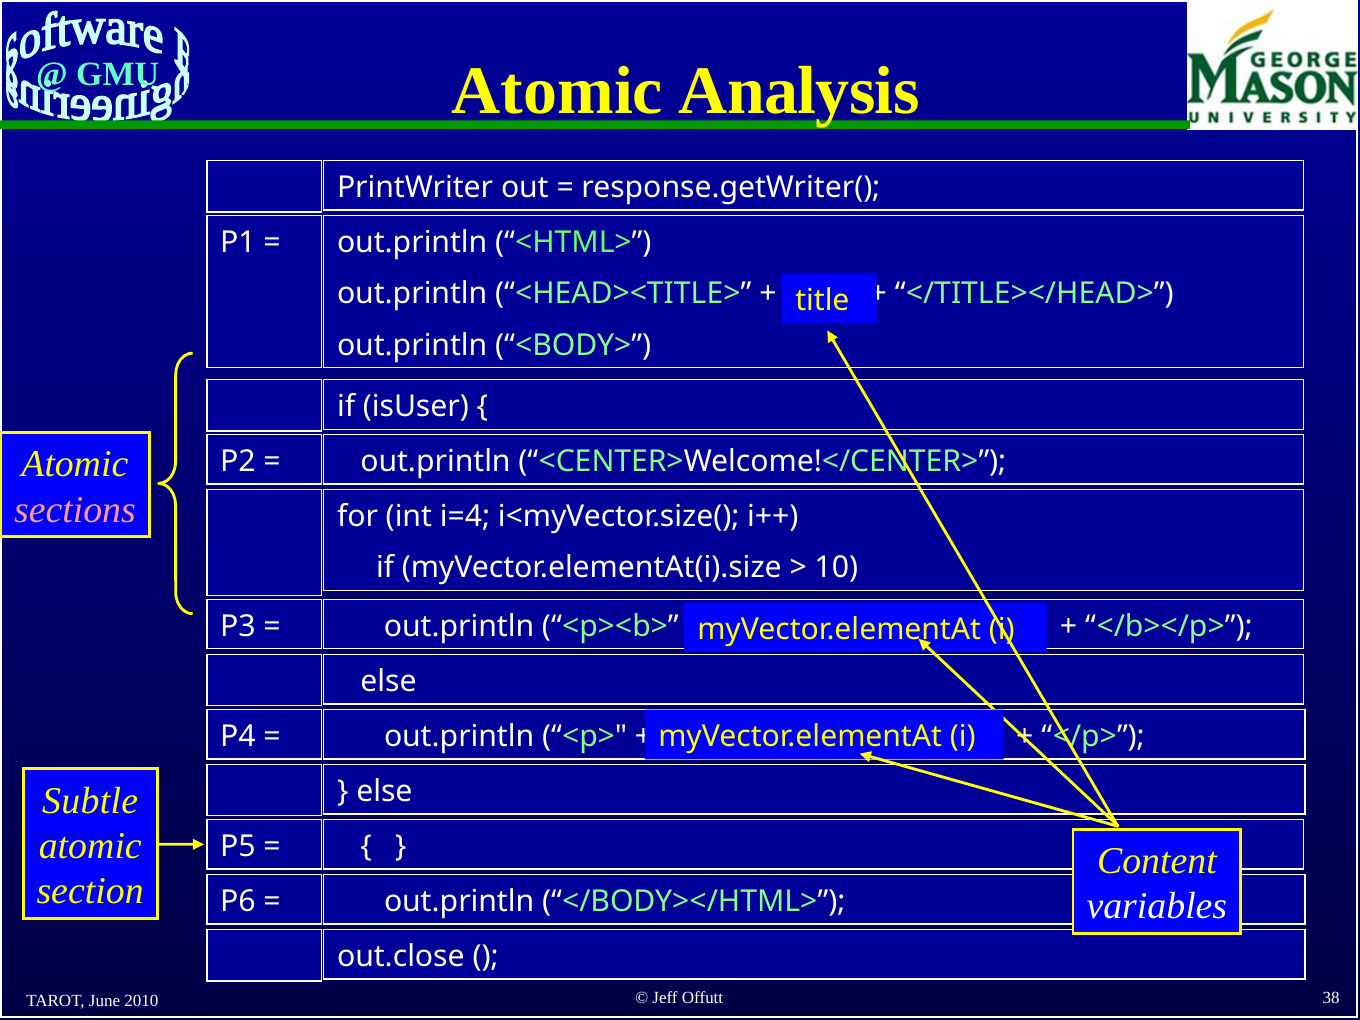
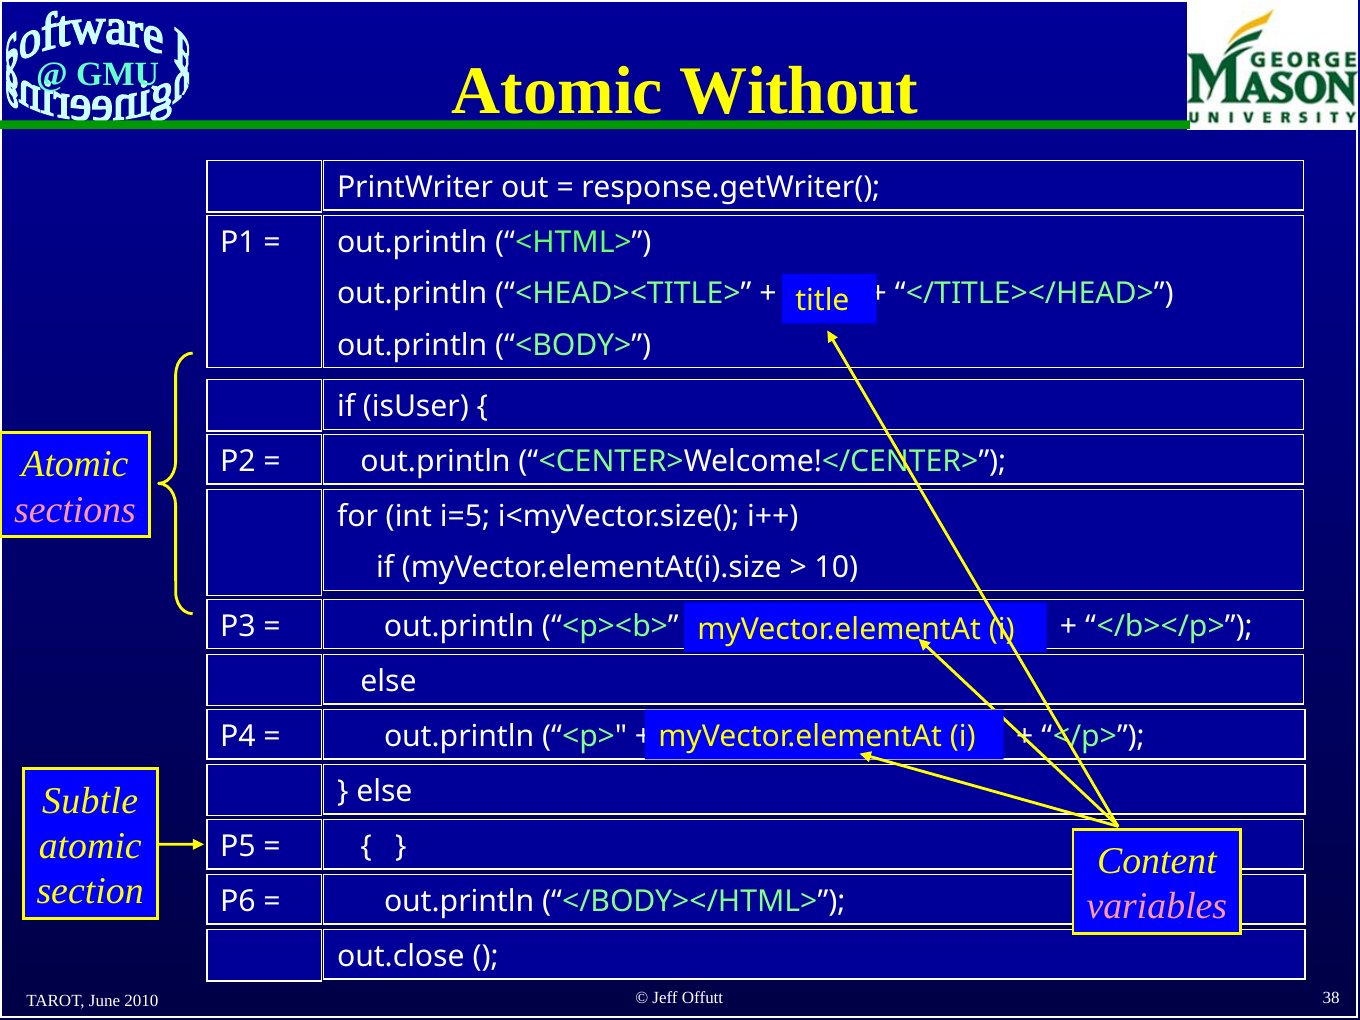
Analysis: Analysis -> Without
i=4: i=4 -> i=5
variables colour: white -> pink
